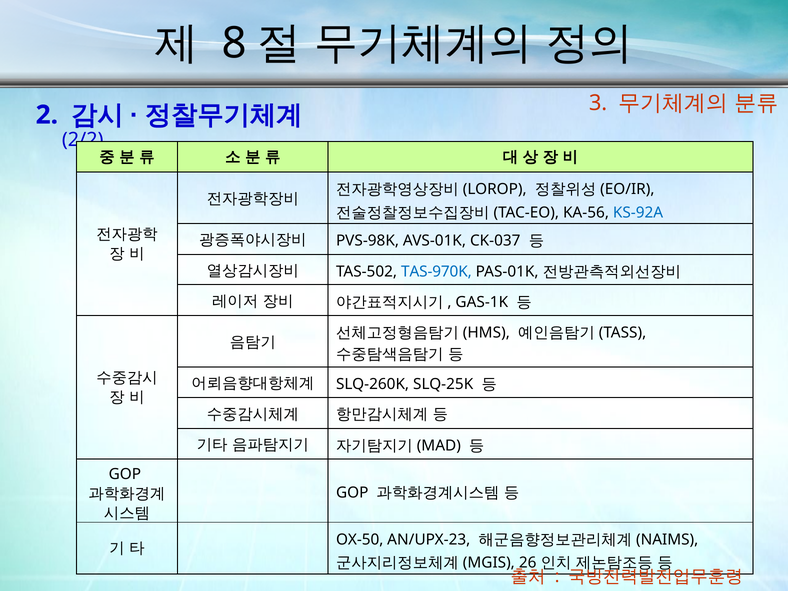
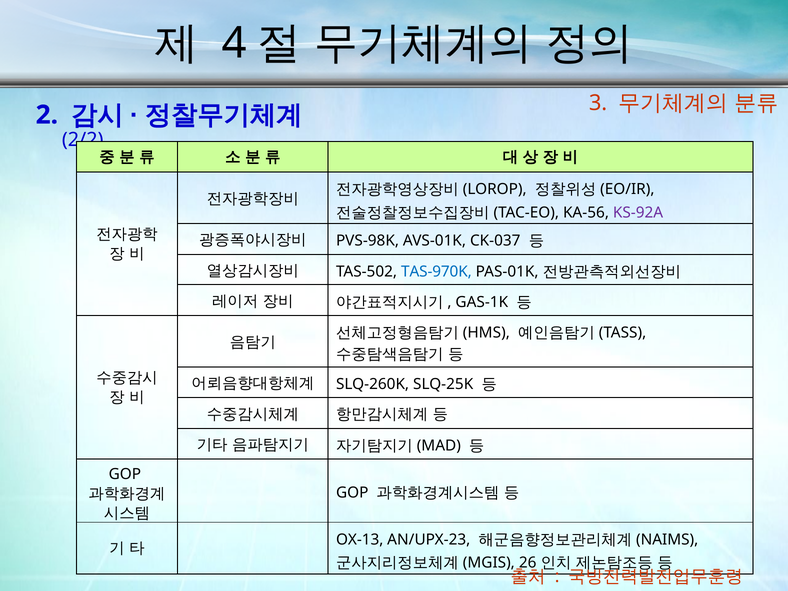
8: 8 -> 4
KS-92A colour: blue -> purple
OX-50: OX-50 -> OX-13
